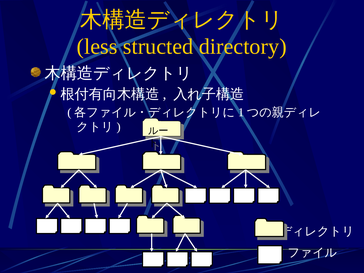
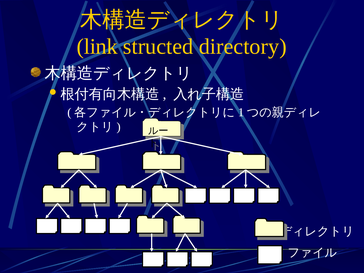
less: less -> link
